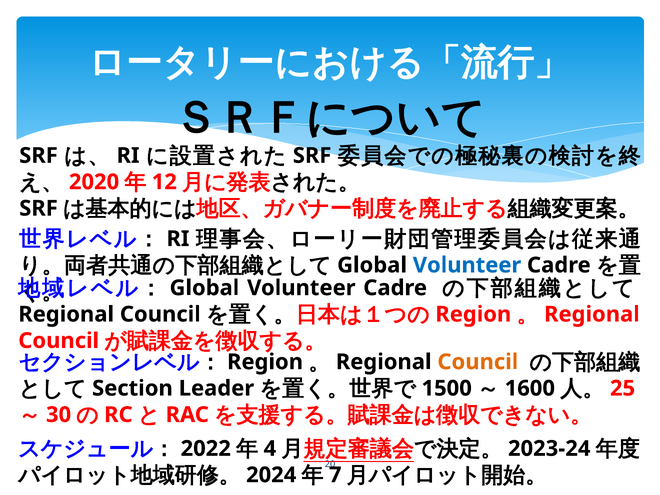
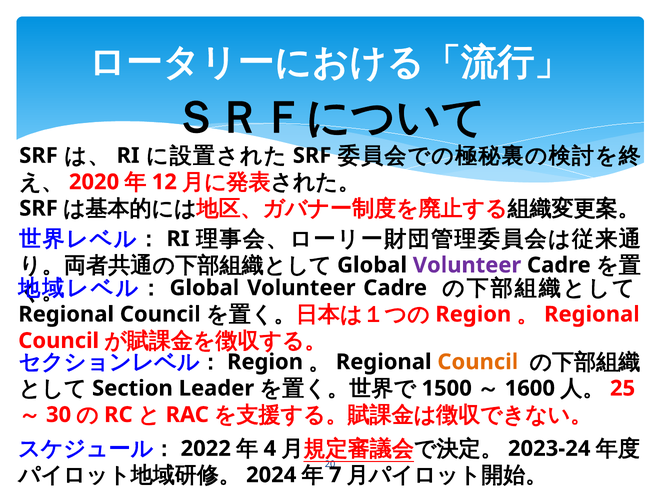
Volunteer at (467, 265) colour: blue -> purple
